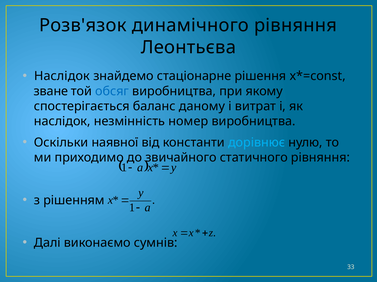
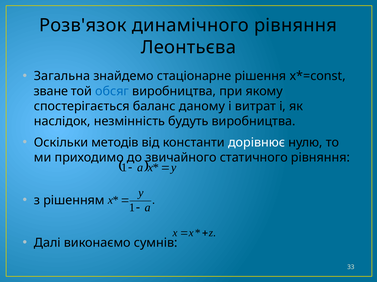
Наслідок at (62, 76): Наслідок -> Загальна
номер: номер -> будуть
наявної: наявної -> методів
дорівнює colour: light blue -> white
